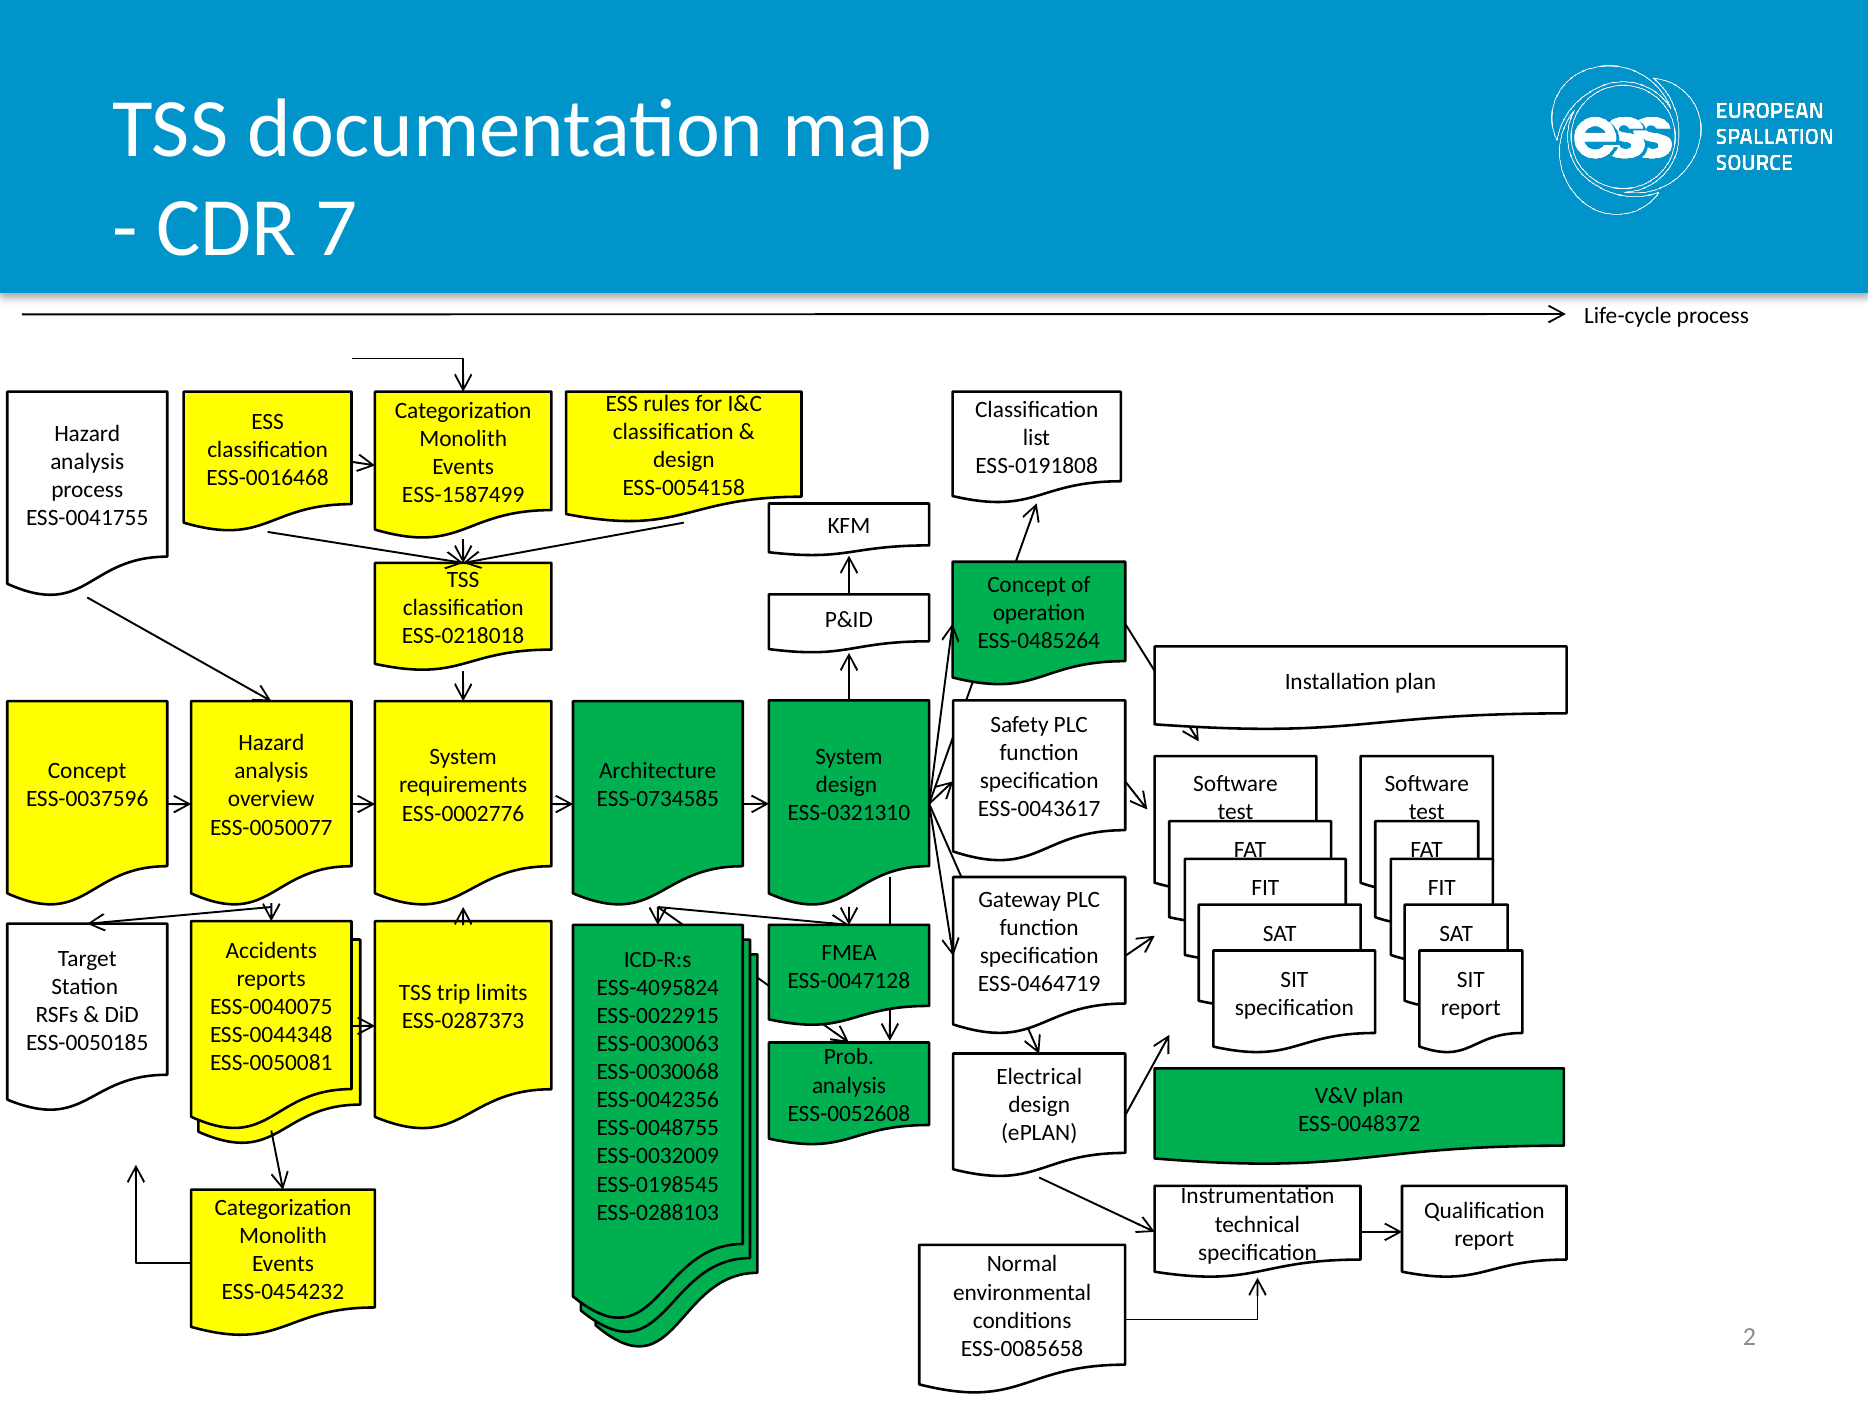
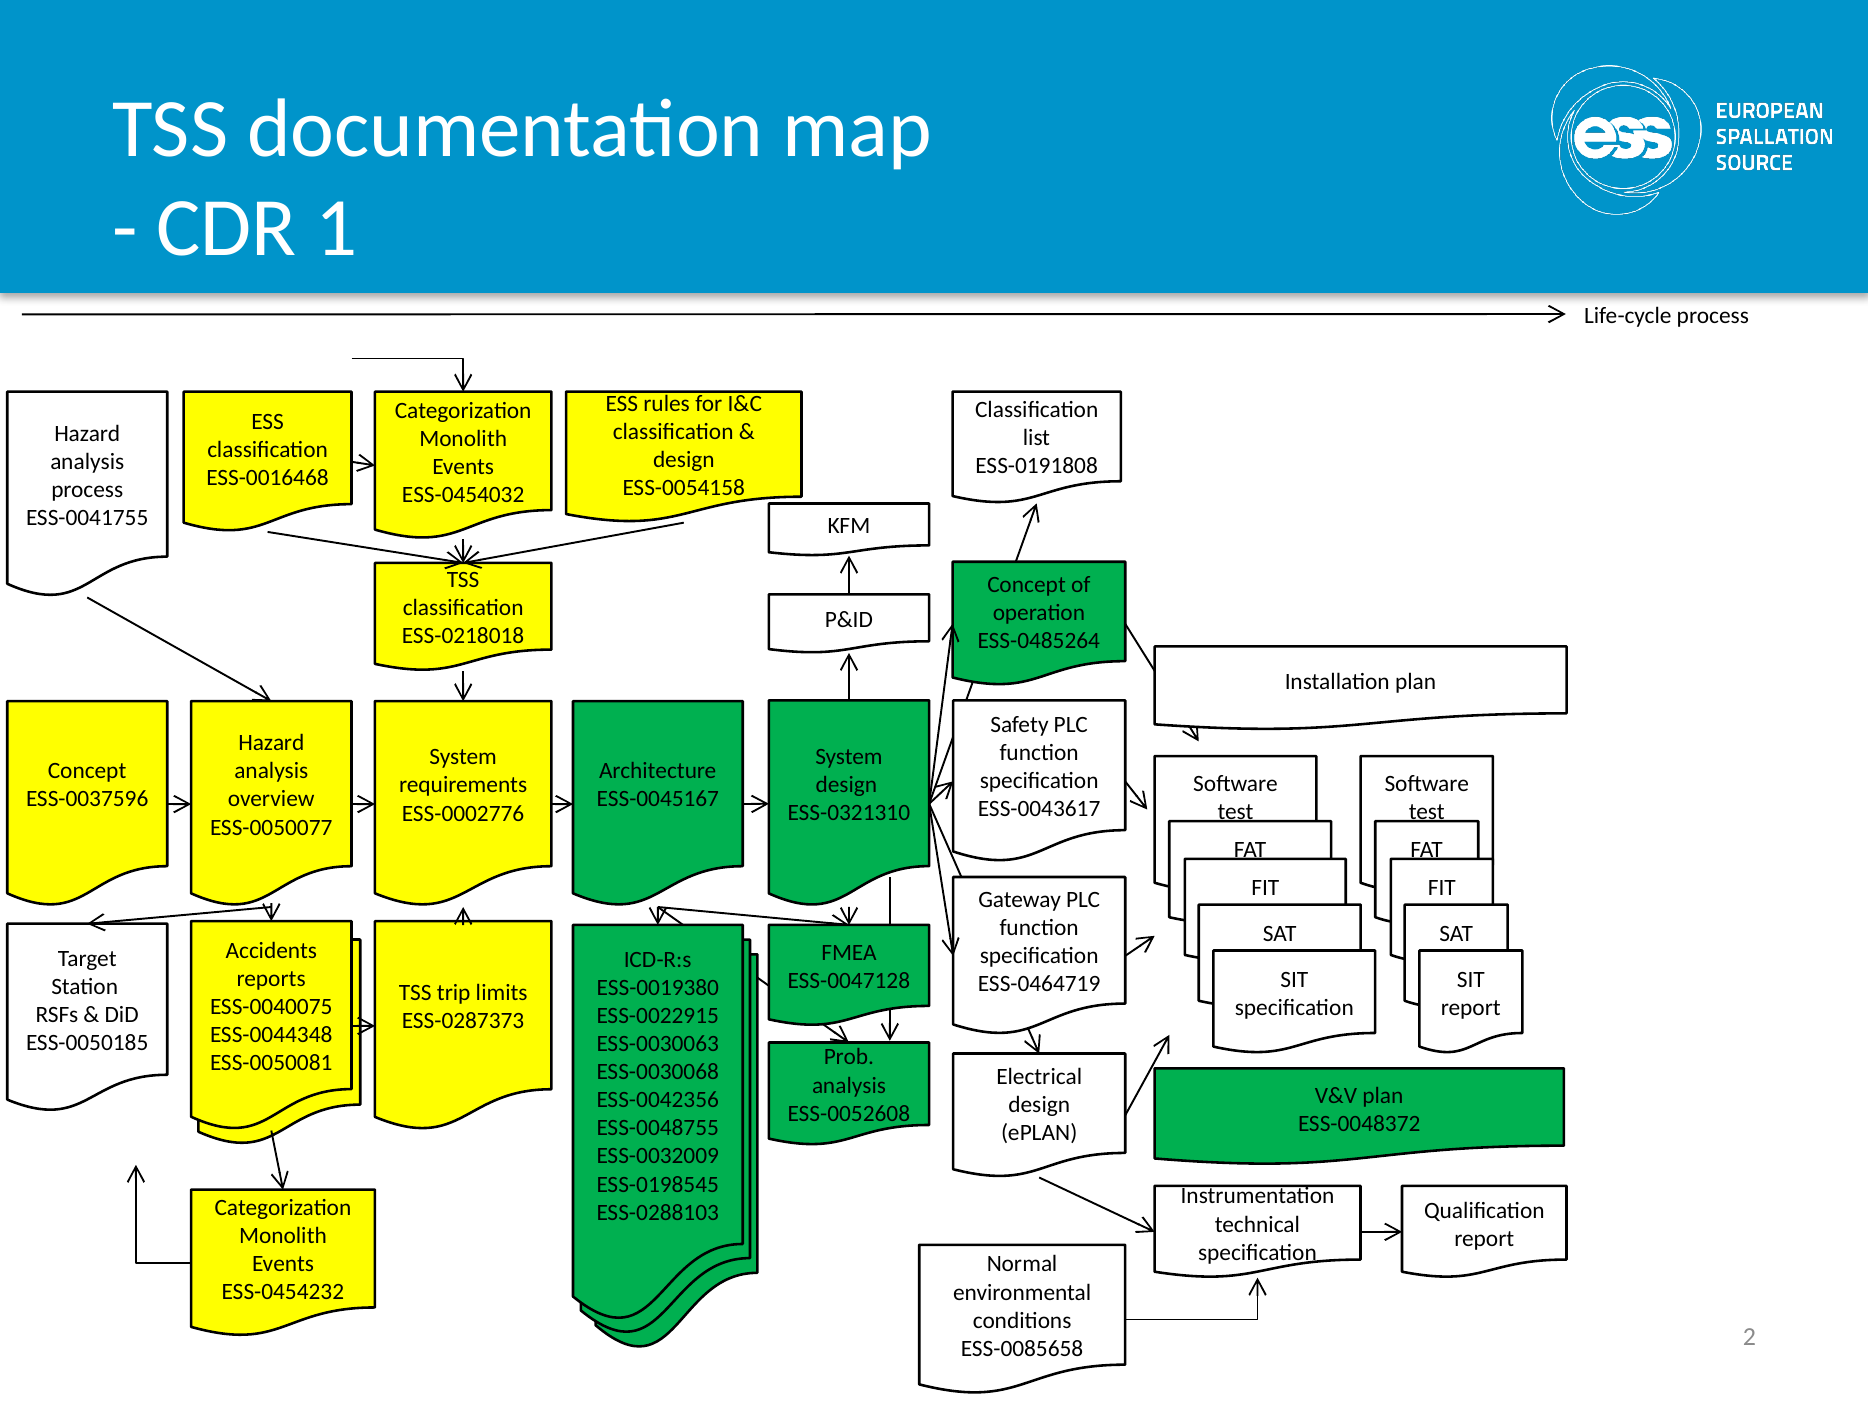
7: 7 -> 1
ESS-1587499: ESS-1587499 -> ESS-0454032
ESS-0734585: ESS-0734585 -> ESS-0045167
ESS-4095824: ESS-4095824 -> ESS-0019380
